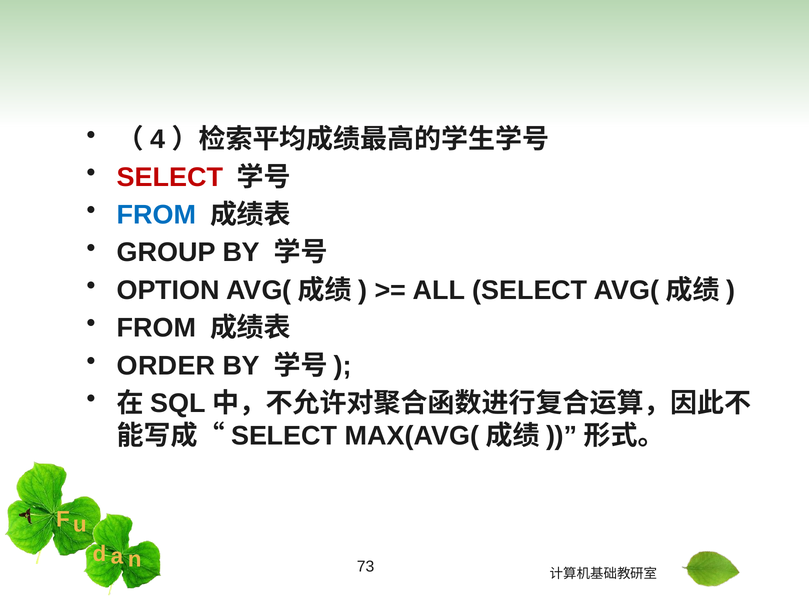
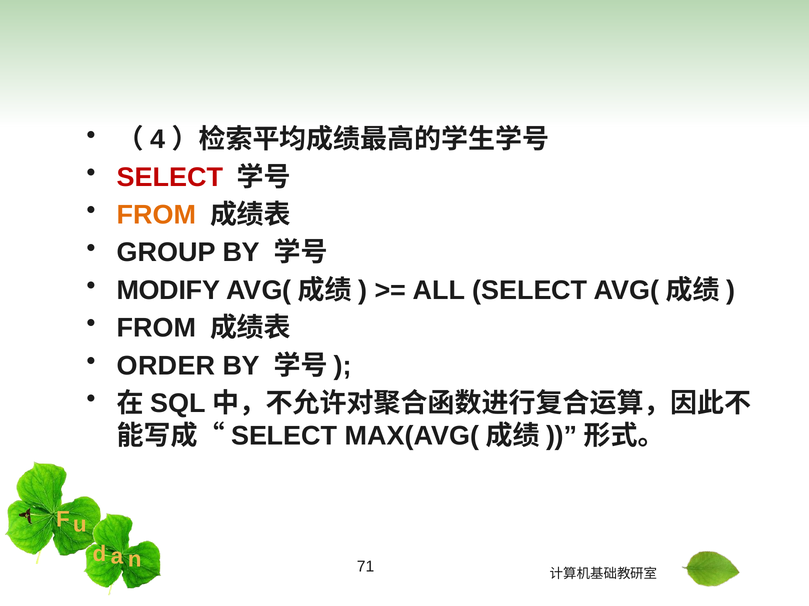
FROM at (156, 215) colour: blue -> orange
OPTION: OPTION -> MODIFY
73: 73 -> 71
